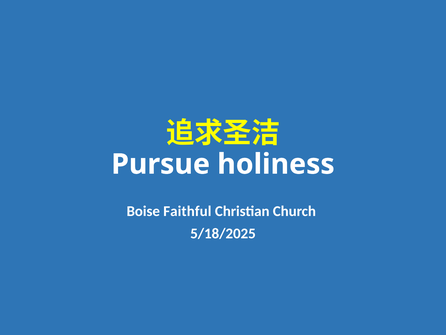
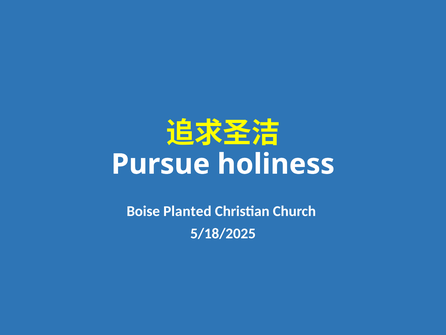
Faithful: Faithful -> Planted
